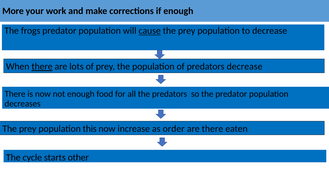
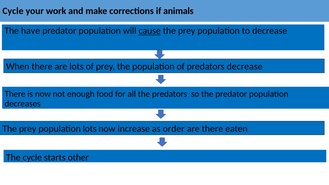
More at (13, 11): More -> Cycle
if enough: enough -> animals
frogs: frogs -> have
there at (42, 67) underline: present -> none
population this: this -> lots
